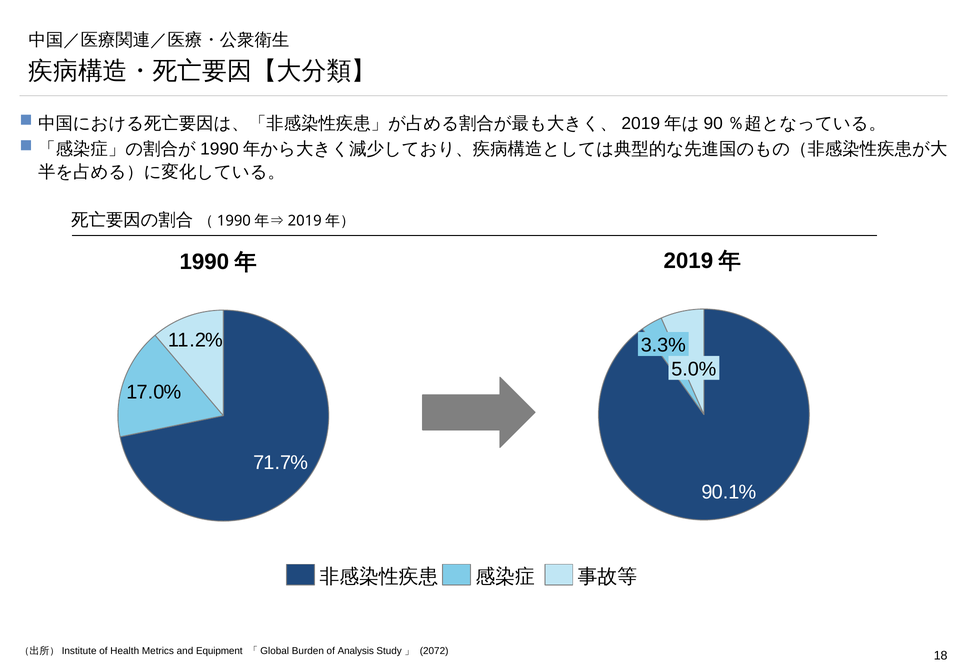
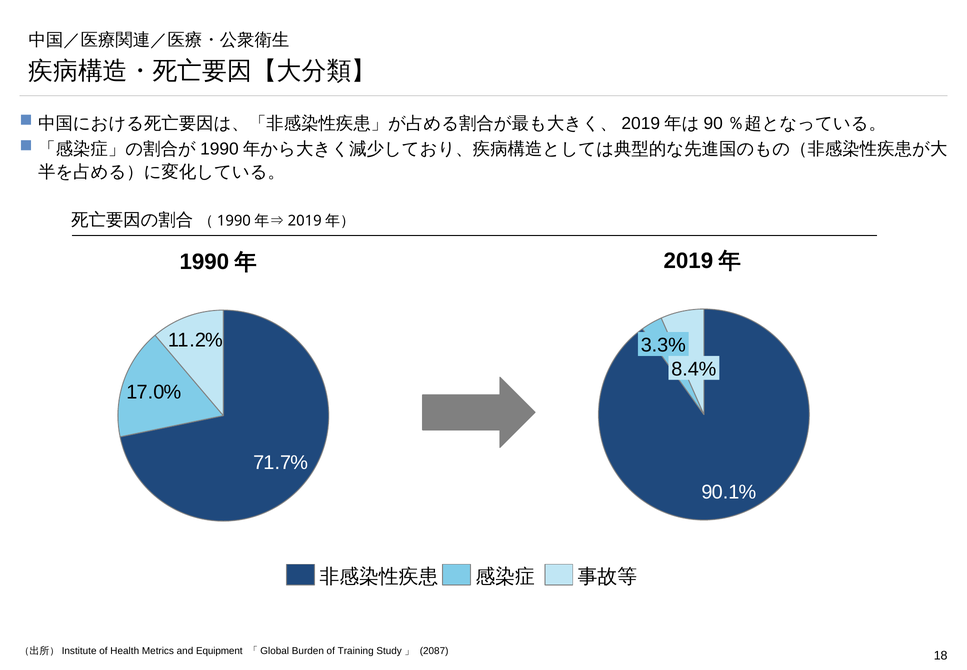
5.0%: 5.0% -> 8.4%
Analysis: Analysis -> Training
2072: 2072 -> 2087
